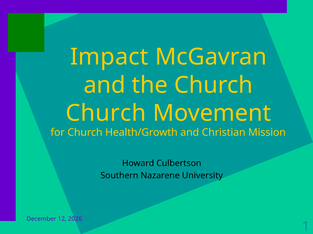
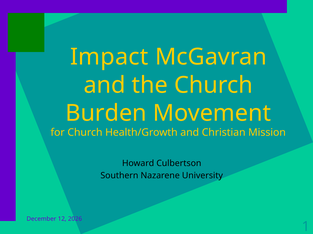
Church at (106, 114): Church -> Burden
